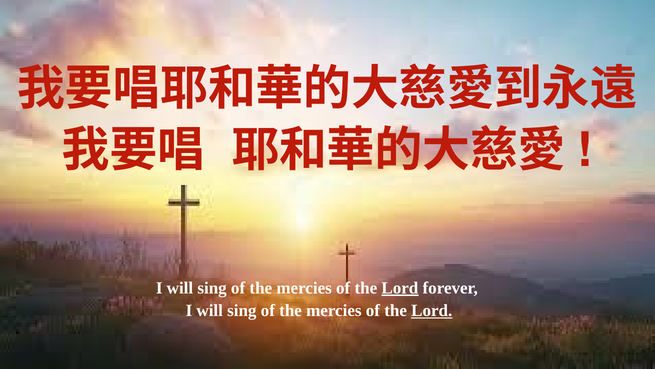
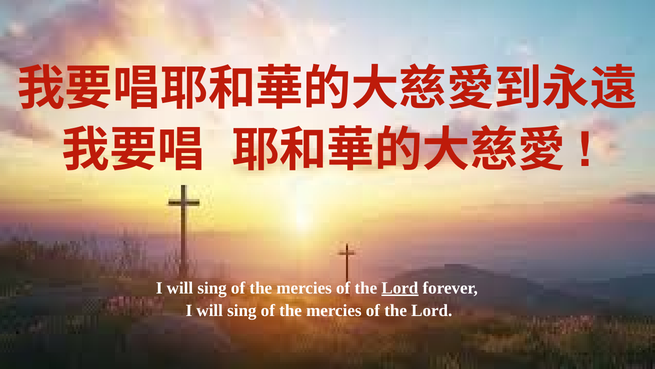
Lord at (432, 310) underline: present -> none
